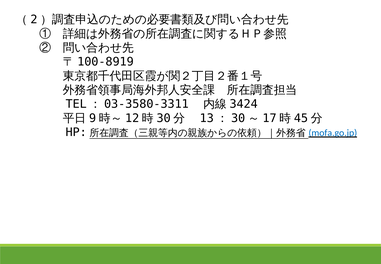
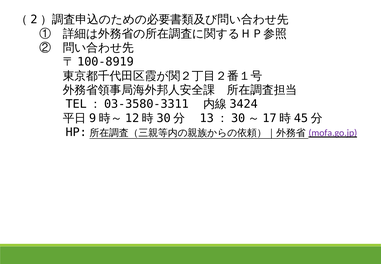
mofa.go.jp colour: blue -> purple
